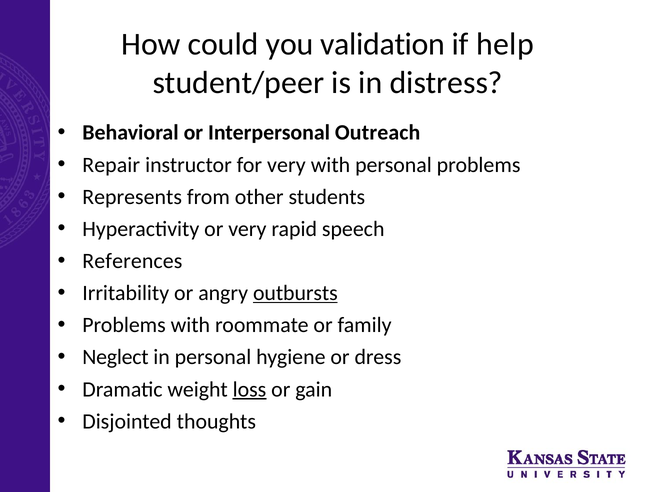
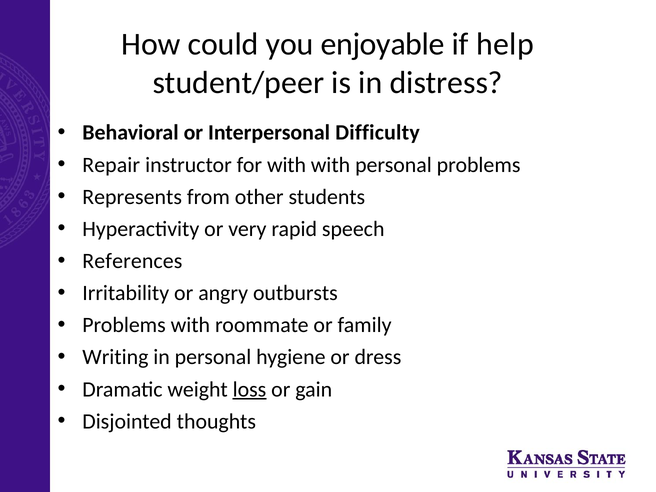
validation: validation -> enjoyable
Outreach: Outreach -> Difficulty
for very: very -> with
outbursts underline: present -> none
Neglect: Neglect -> Writing
